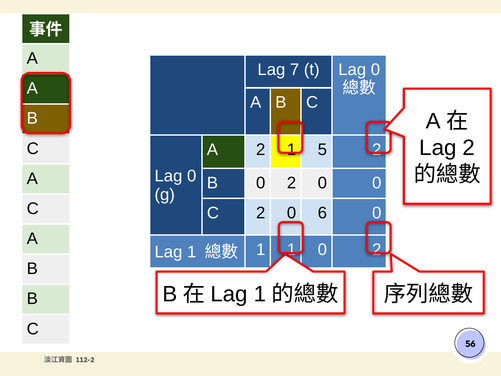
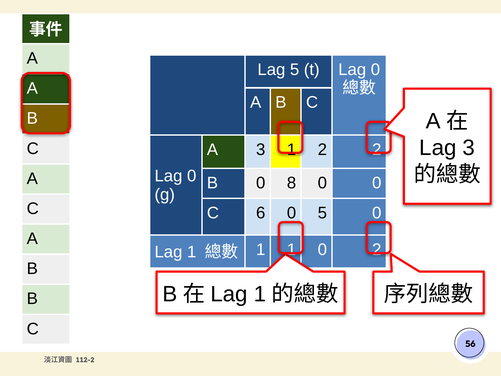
Lag 7: 7 -> 5
Lag 2: 2 -> 3
A 2: 2 -> 3
5 at (322, 150): 5 -> 2
B 0 2: 2 -> 8
C 2: 2 -> 6
6 at (322, 213): 6 -> 5
